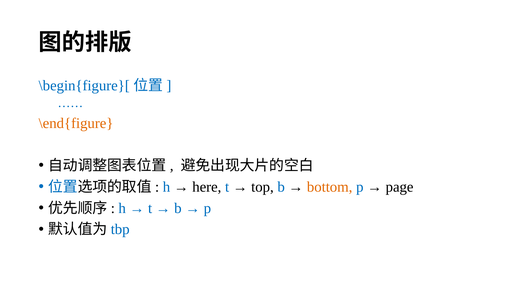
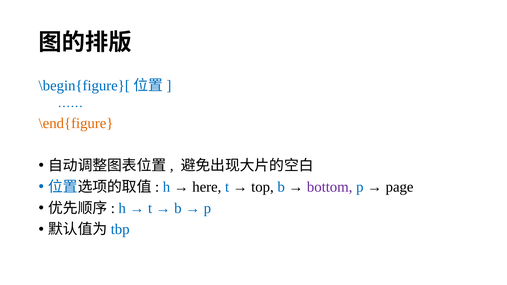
bottom colour: orange -> purple
